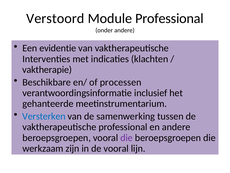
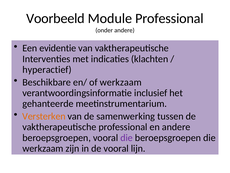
Verstoord: Verstoord -> Voorbeeld
vaktherapie: vaktherapie -> hyperactief
of processen: processen -> werkzaam
Versterken colour: blue -> orange
